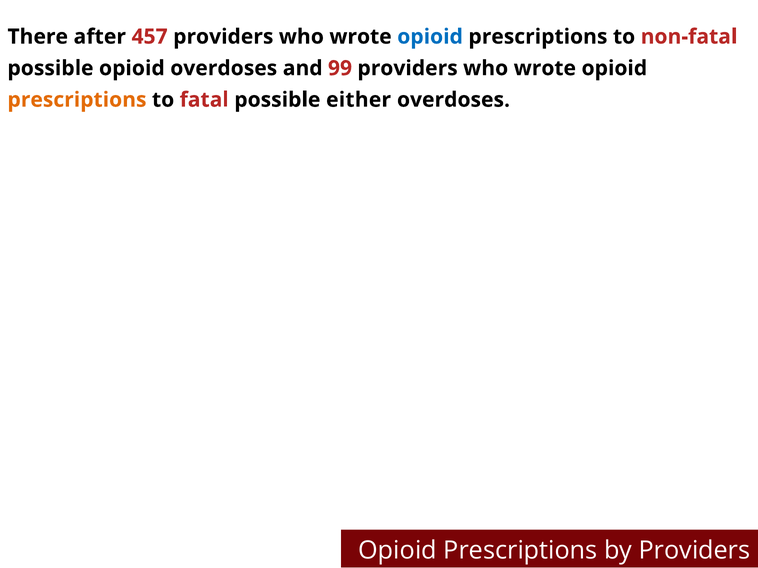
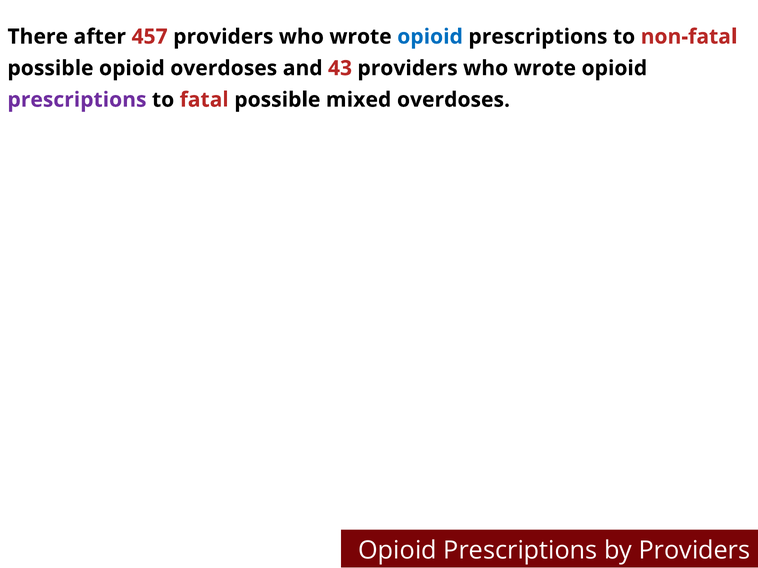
99: 99 -> 43
prescriptions at (77, 100) colour: orange -> purple
either: either -> mixed
